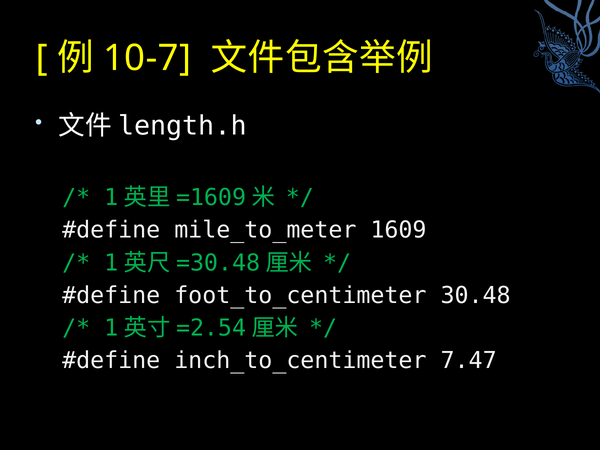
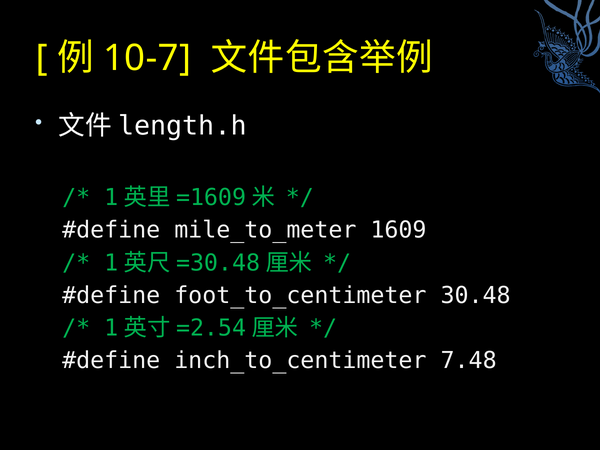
7.47: 7.47 -> 7.48
